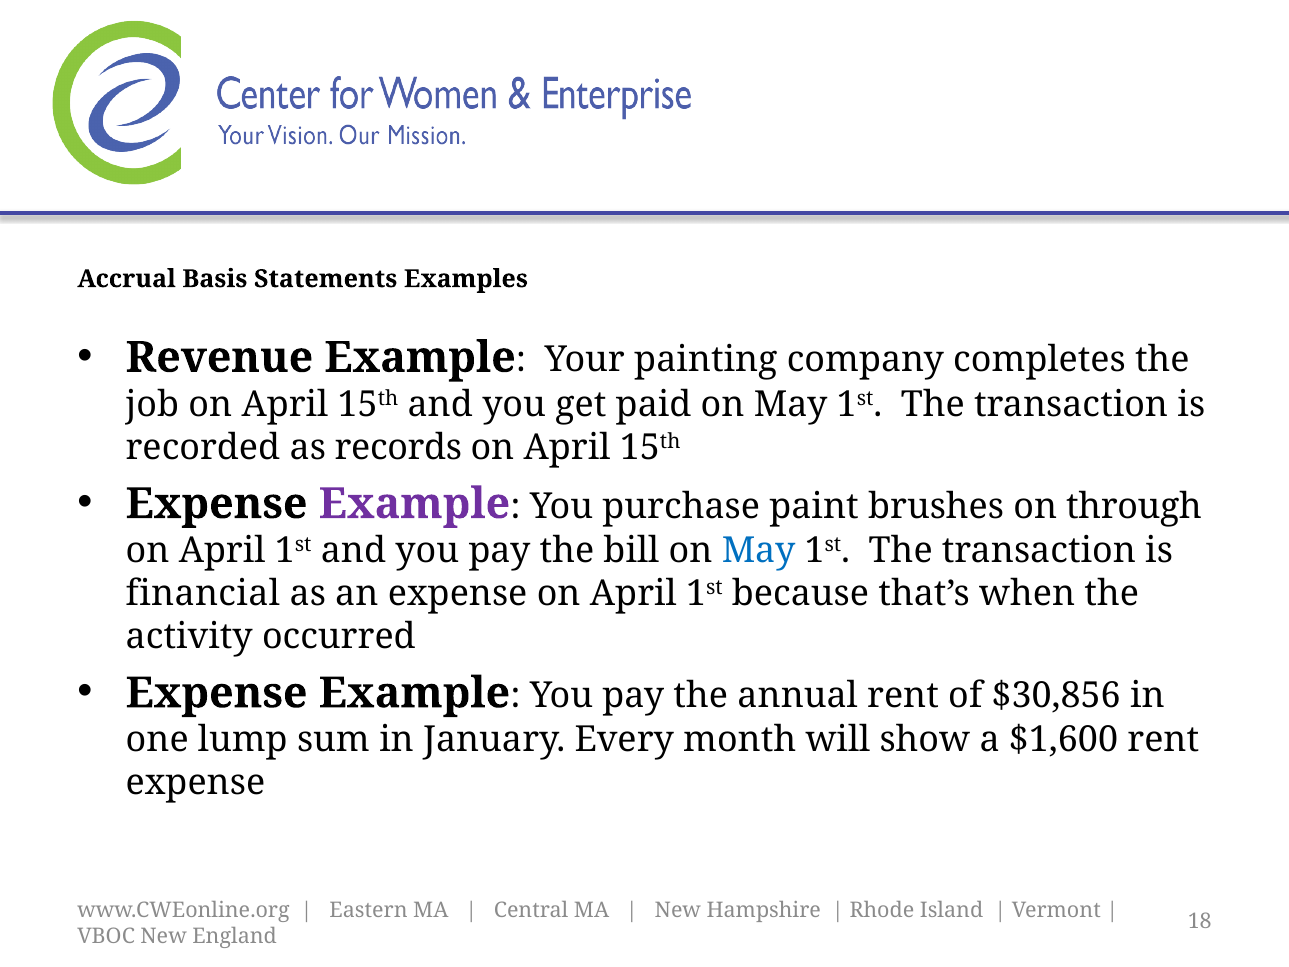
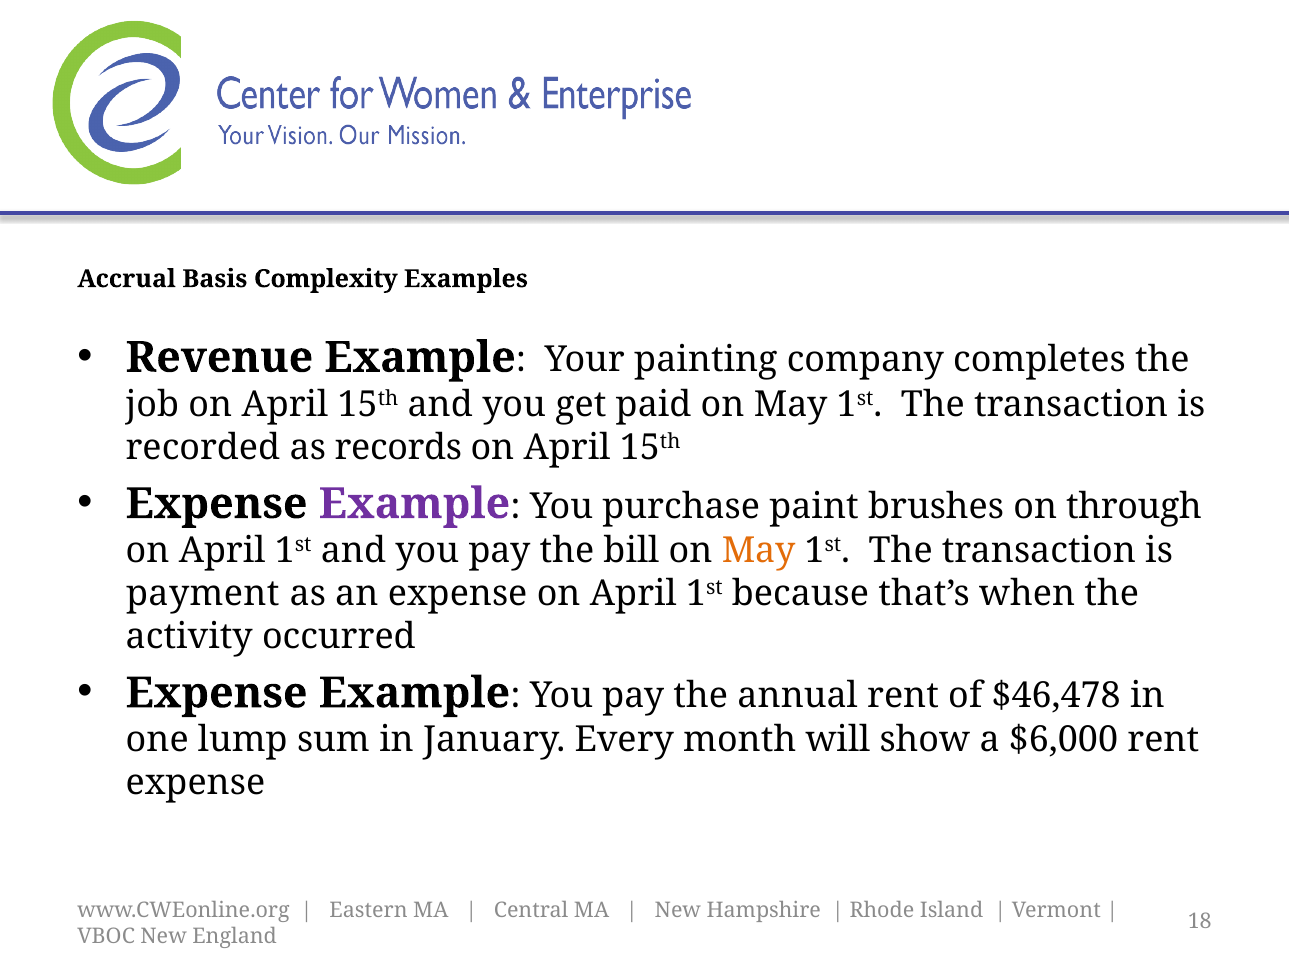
Statements: Statements -> Complexity
May at (759, 551) colour: blue -> orange
financial: financial -> payment
$30,856: $30,856 -> $46,478
$1,600: $1,600 -> $6,000
